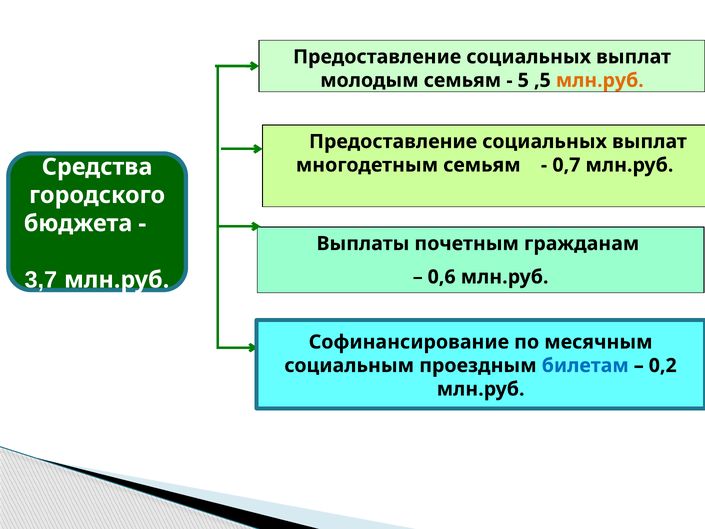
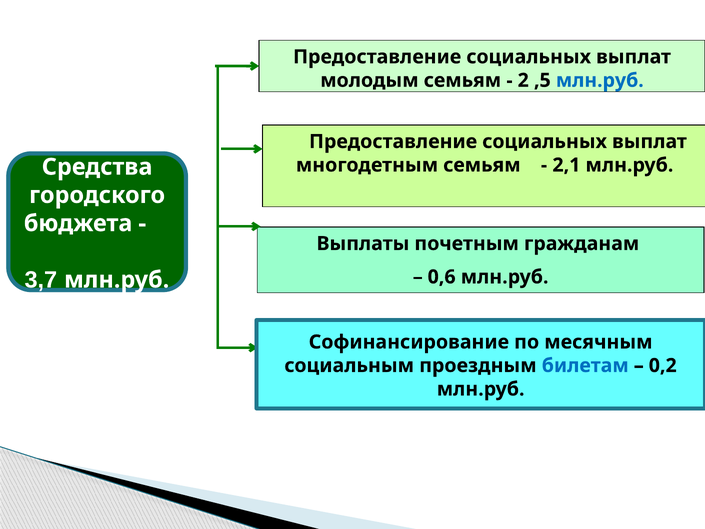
5: 5 -> 2
млн.руб at (600, 80) colour: orange -> blue
0,7: 0,7 -> 2,1
